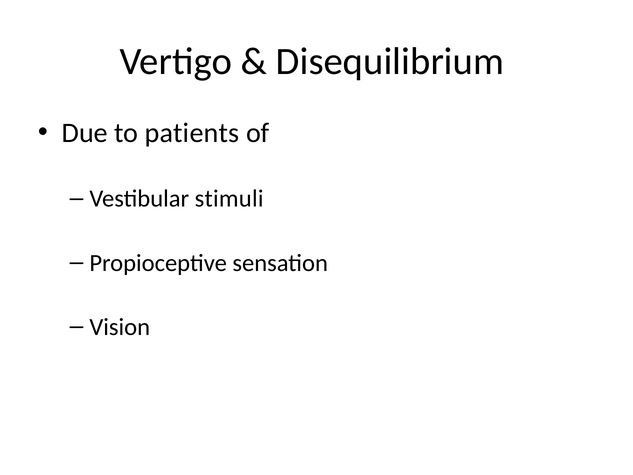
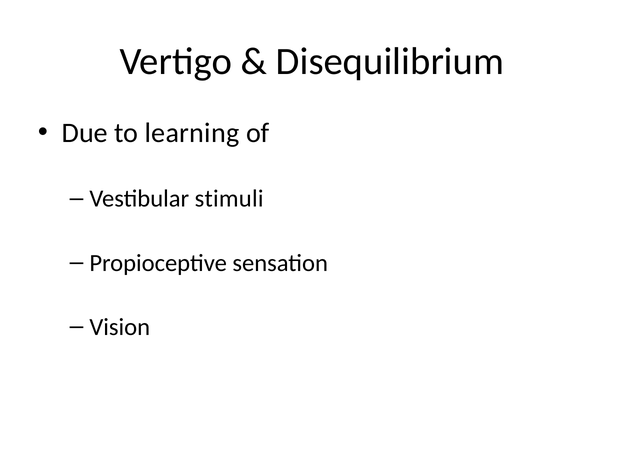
patients: patients -> learning
